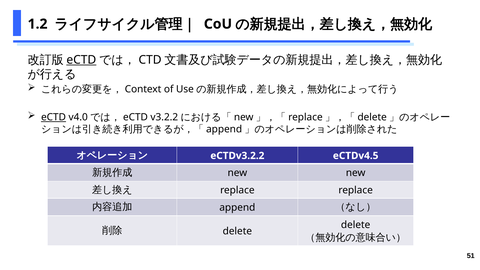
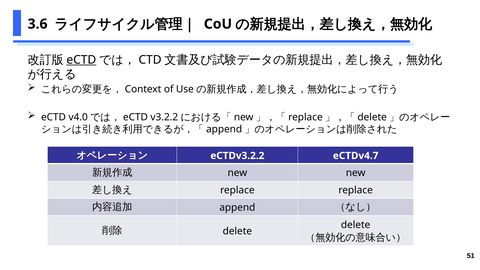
1.2: 1.2 -> 3.6
eCTD at (54, 117) underline: present -> none
eCTDv4.5: eCTDv4.5 -> eCTDv4.7
